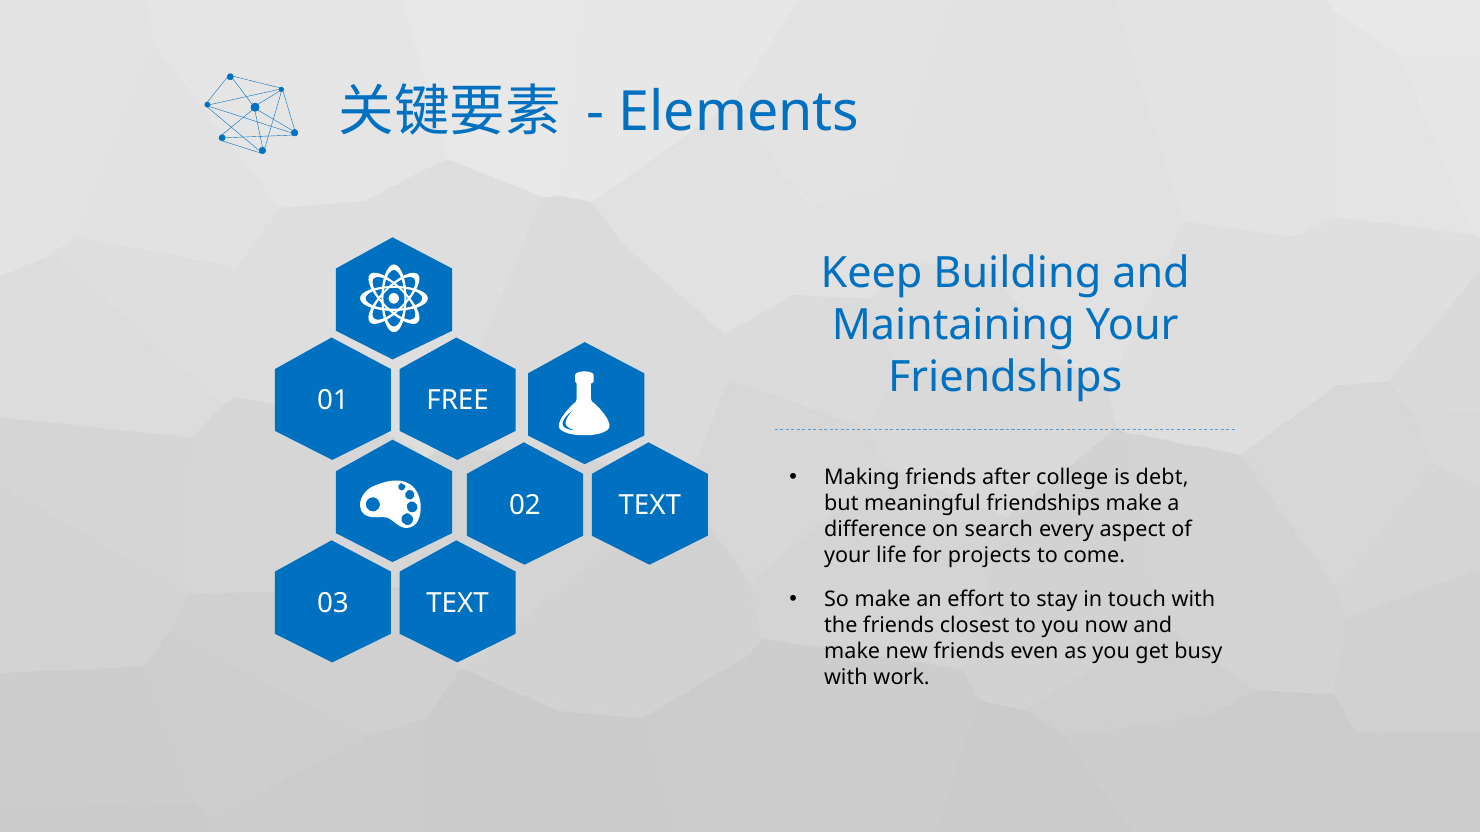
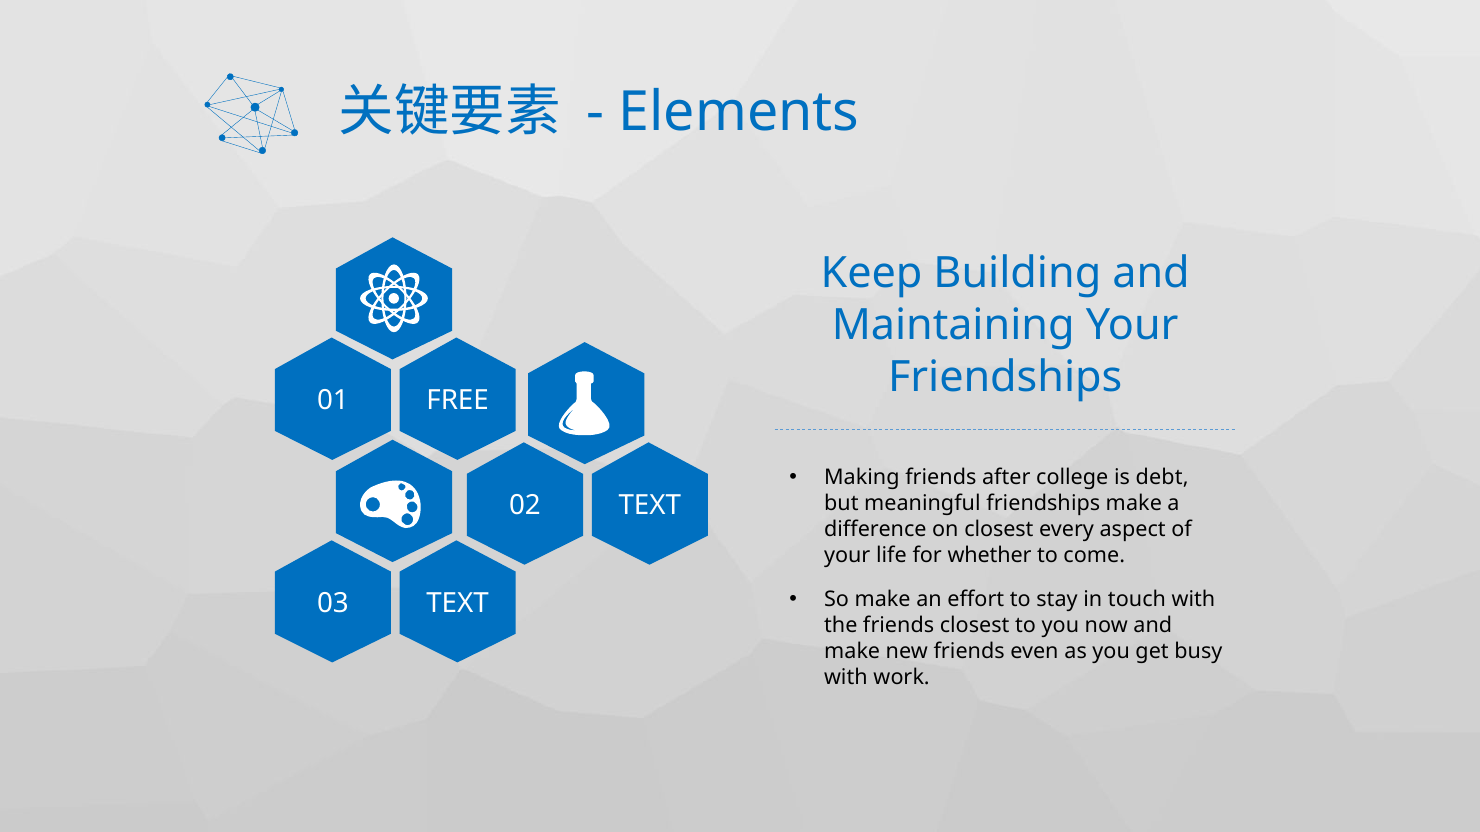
on search: search -> closest
projects: projects -> whether
